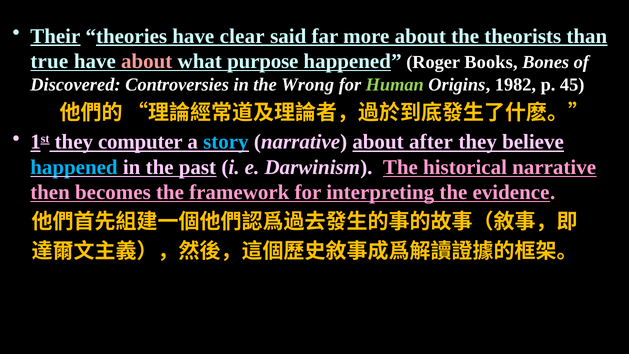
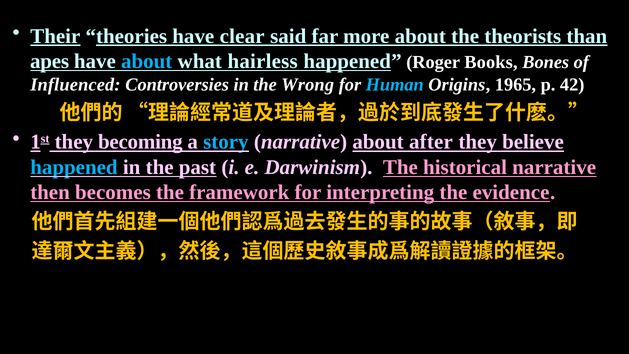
true: true -> apes
about at (147, 61) colour: pink -> light blue
purpose: purpose -> hairless
Discovered: Discovered -> Influenced
Human colour: light green -> light blue
1982: 1982 -> 1965
45: 45 -> 42
computer: computer -> becoming
